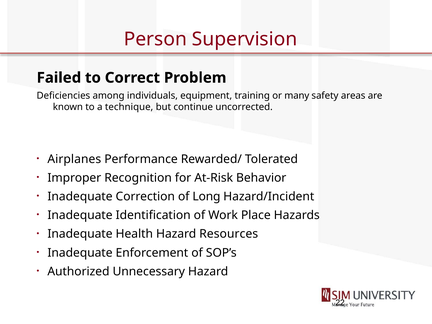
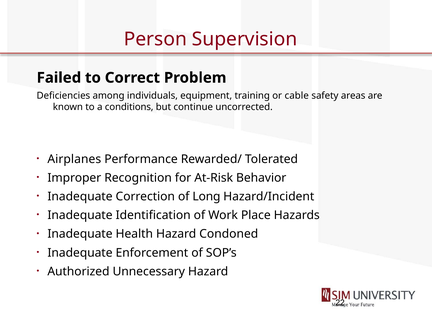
many: many -> cable
technique: technique -> conditions
Resources: Resources -> Condoned
